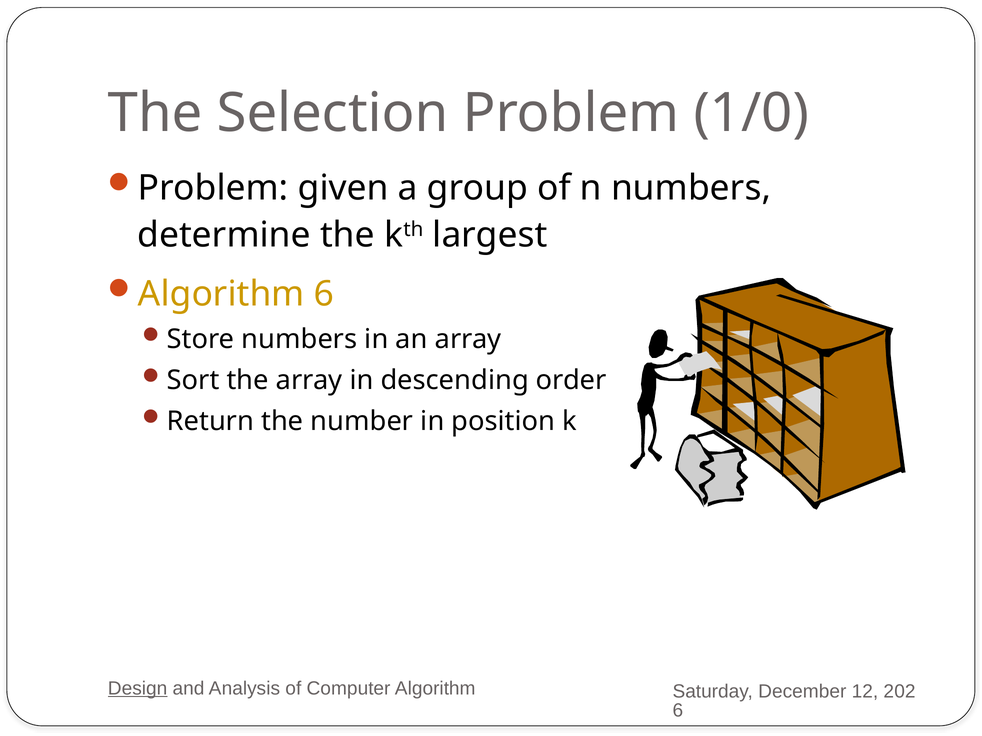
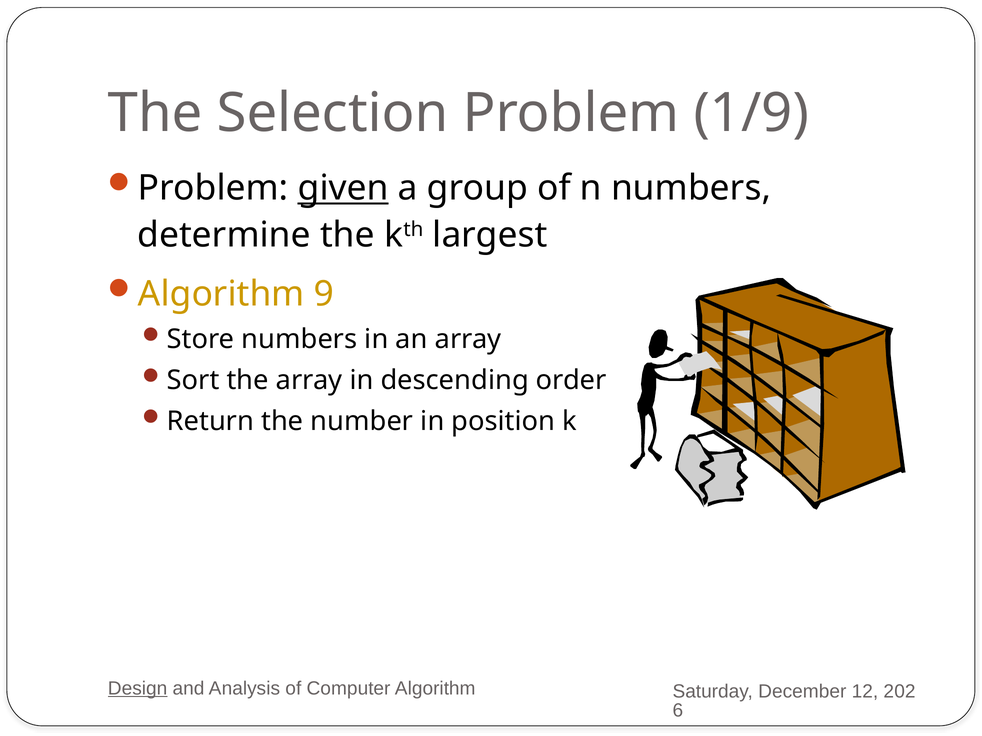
1/0: 1/0 -> 1/9
given underline: none -> present
Algorithm 6: 6 -> 9
